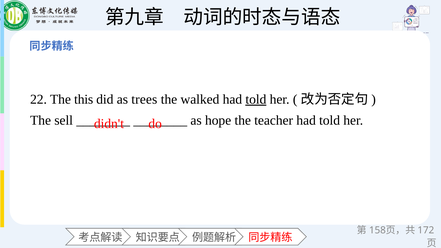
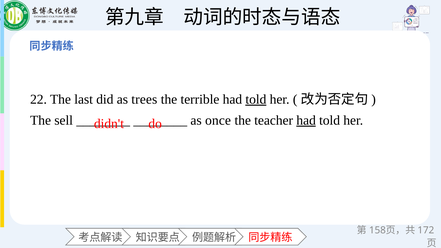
this: this -> last
walked: walked -> terrible
hope: hope -> once
had at (306, 120) underline: none -> present
